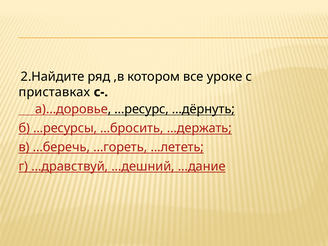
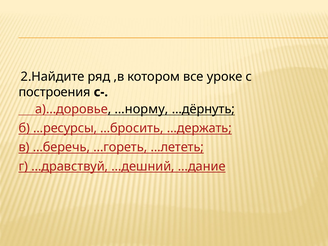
приставках: приставках -> построения
…ресурс: …ресурс -> …норму
